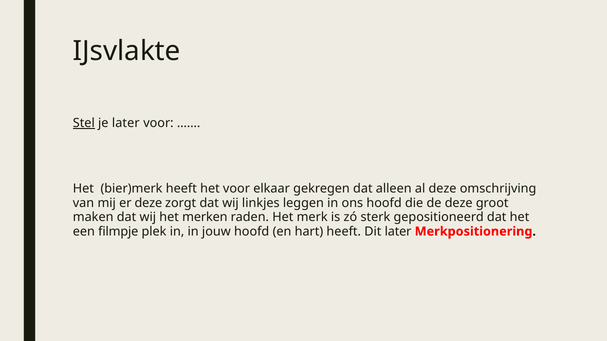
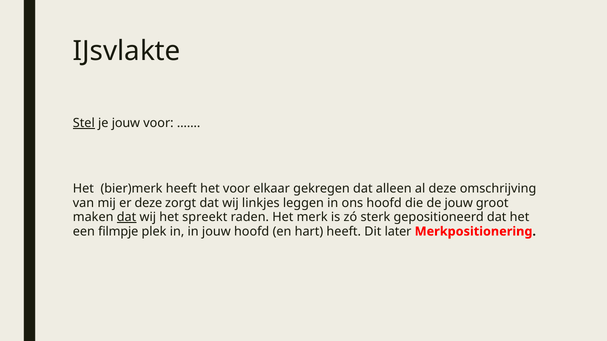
je later: later -> jouw
de deze: deze -> jouw
dat at (127, 217) underline: none -> present
merken: merken -> spreekt
